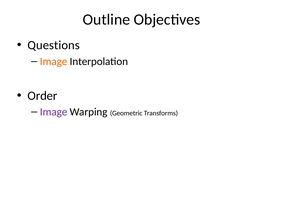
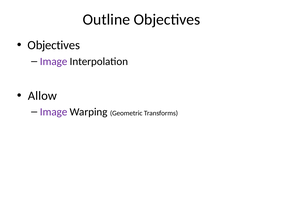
Questions at (54, 45): Questions -> Objectives
Image at (54, 61) colour: orange -> purple
Order: Order -> Allow
